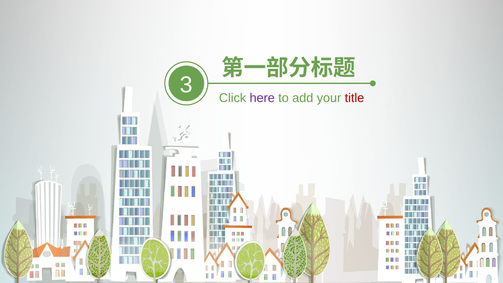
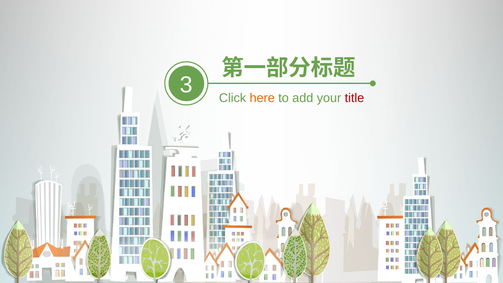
here colour: purple -> orange
